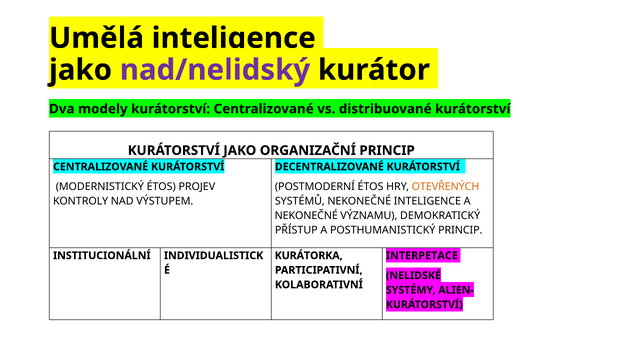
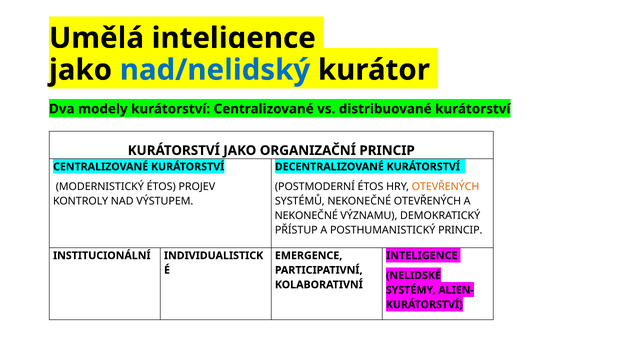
nad/nelidský colour: purple -> blue
NEKONEČNÉ INTELIGENCE: INTELIGENCE -> OTEVŘENÝCH
KURÁTORKA: KURÁTORKA -> EMERGENCE
INTERPETACE at (422, 255): INTERPETACE -> INTELIGENCE
